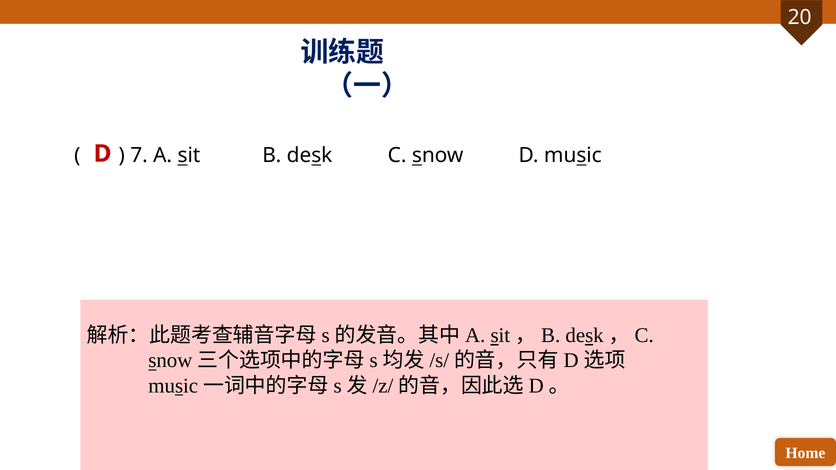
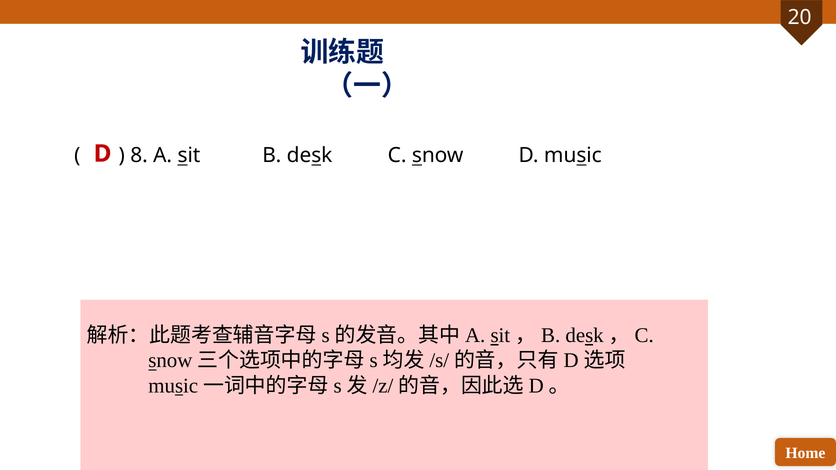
7: 7 -> 8
